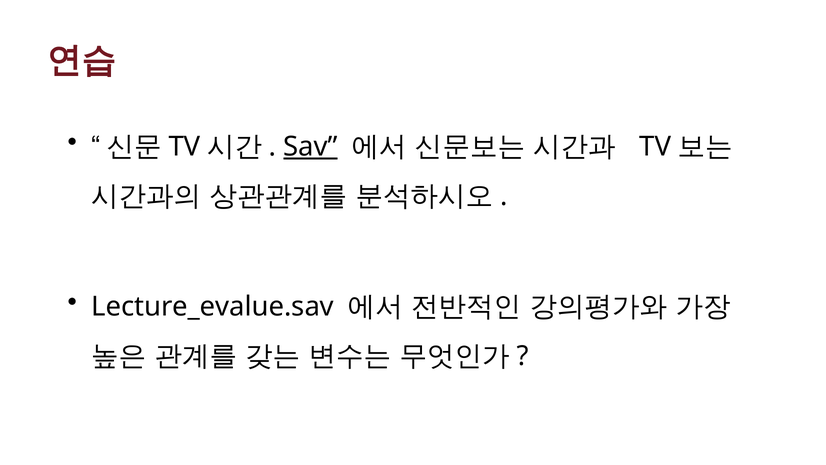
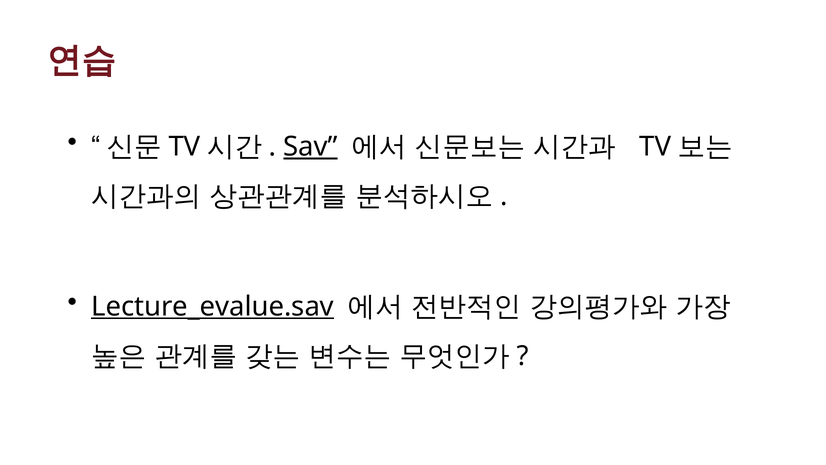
Lecture_evalue.sav underline: none -> present
